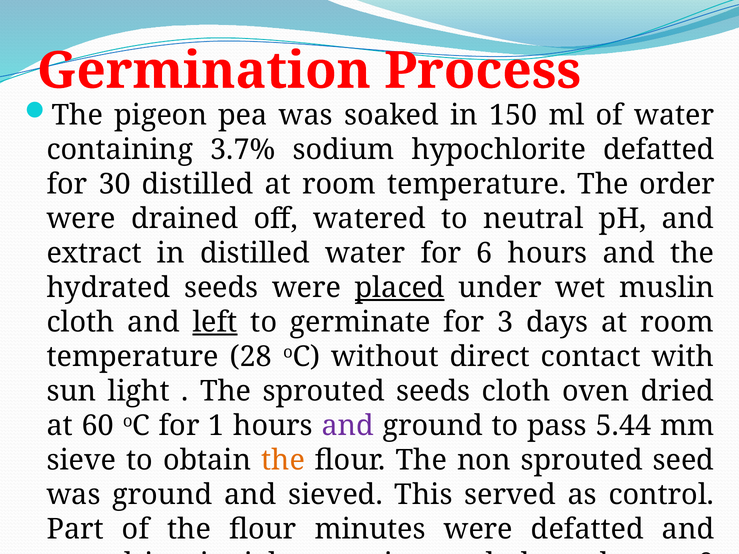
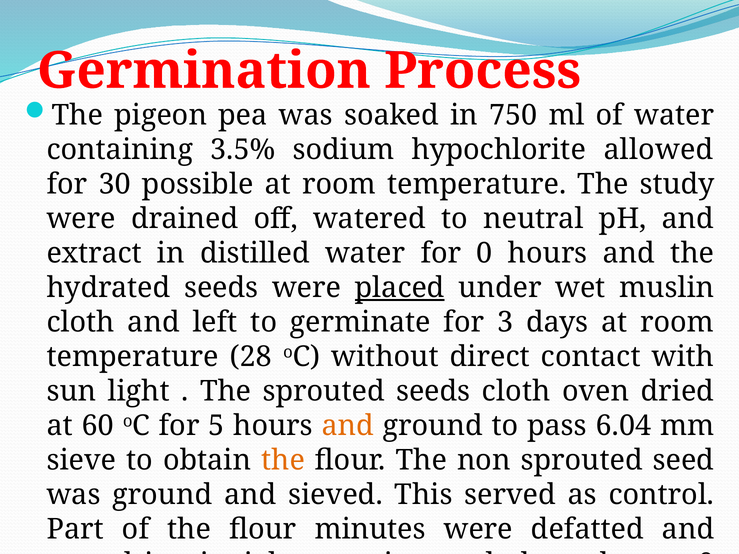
150: 150 -> 750
3.7%: 3.7% -> 3.5%
hypochlorite defatted: defatted -> allowed
30 distilled: distilled -> possible
order: order -> study
for 6: 6 -> 0
left underline: present -> none
1: 1 -> 5
and at (348, 426) colour: purple -> orange
5.44: 5.44 -> 6.04
